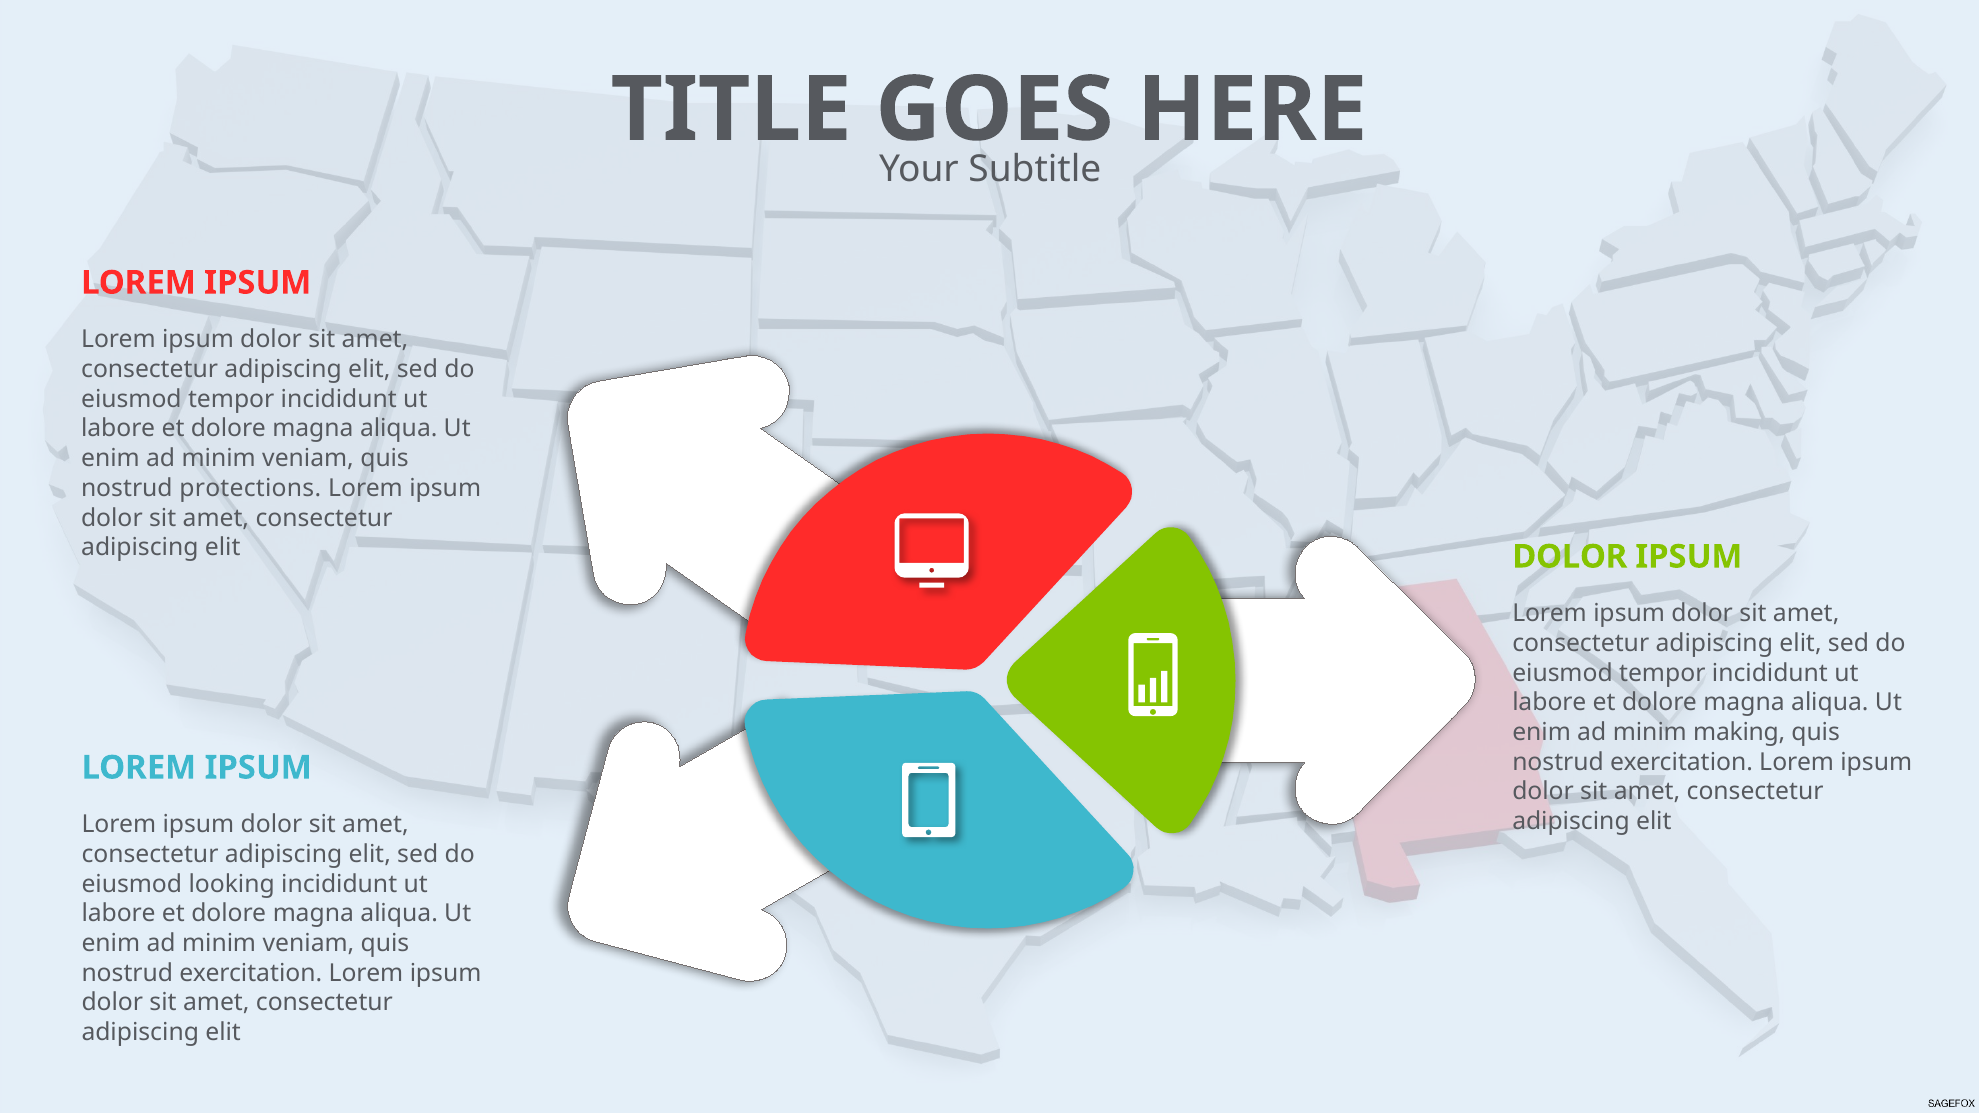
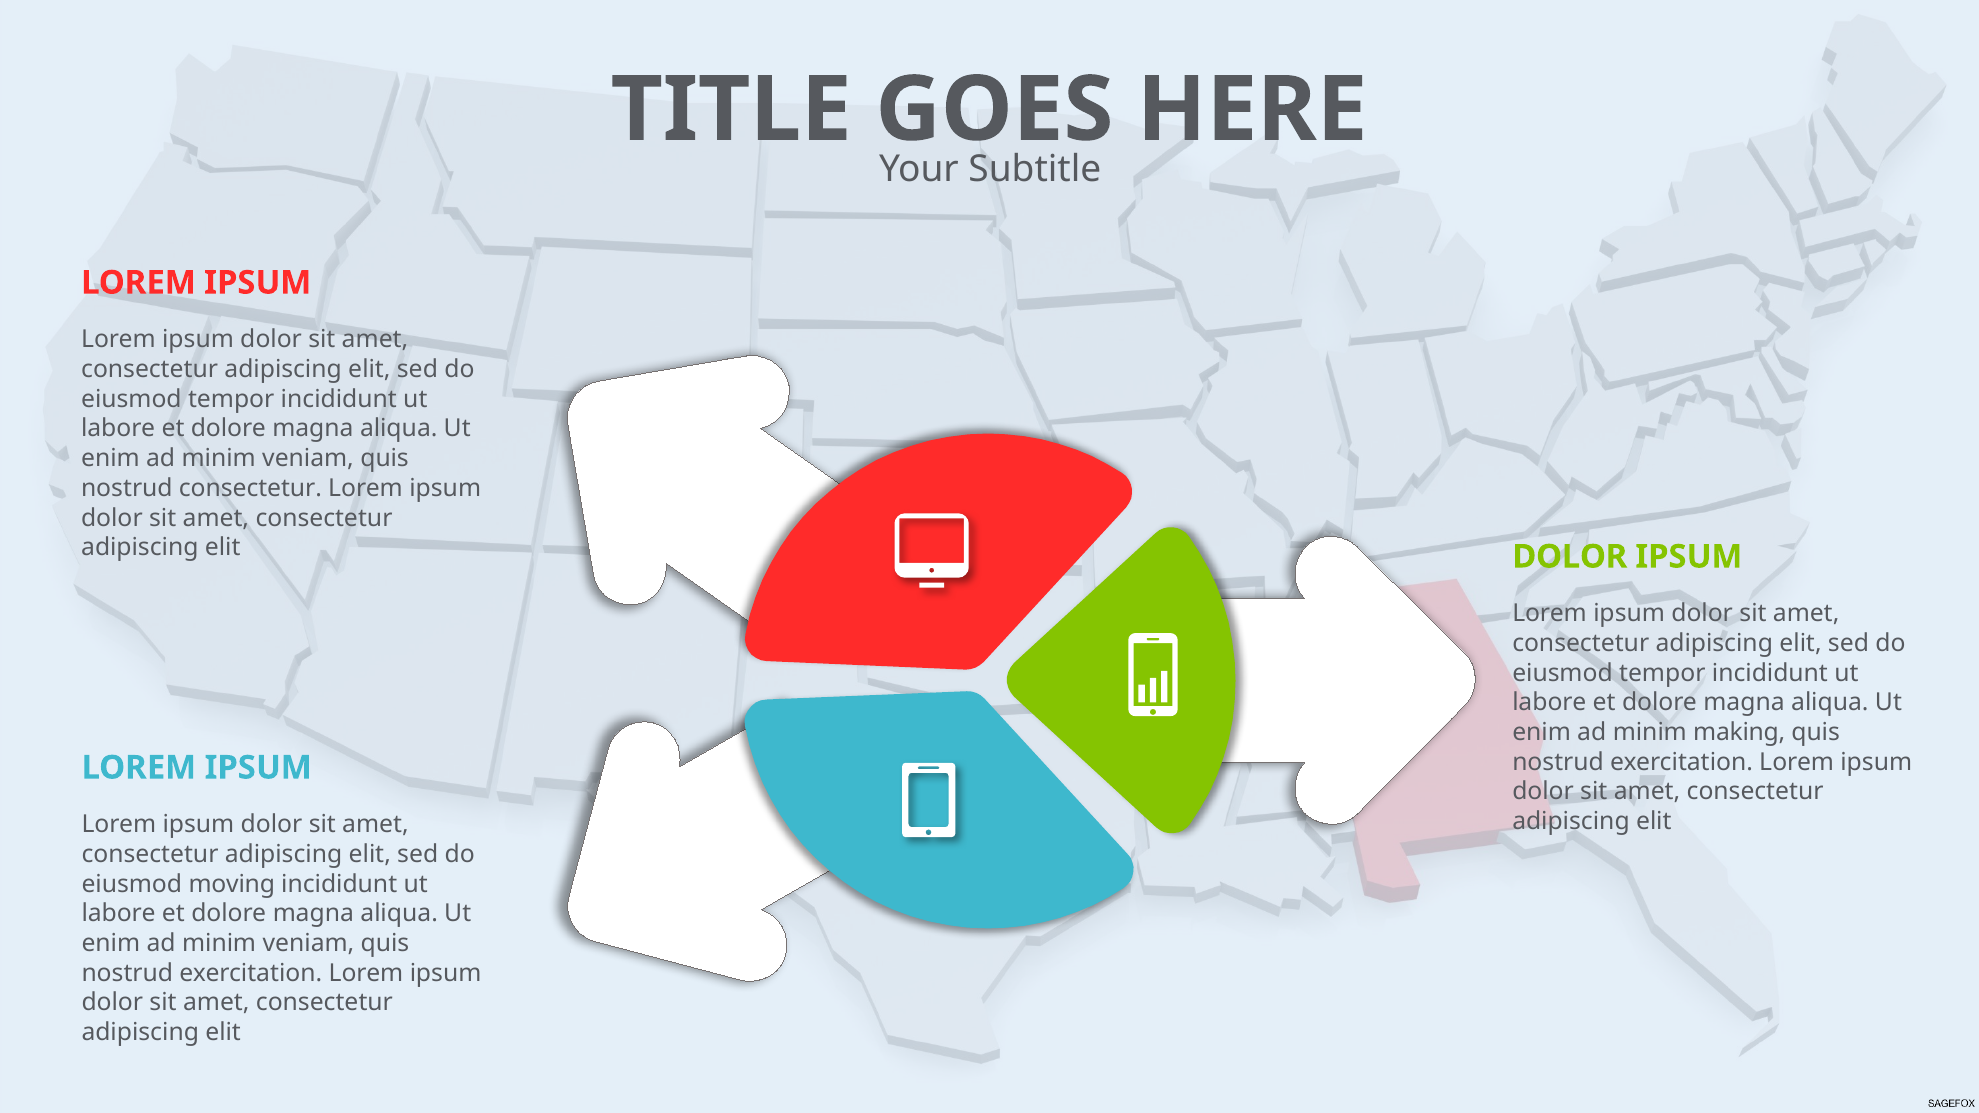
nostrud protections: protections -> consectetur
looking: looking -> moving
